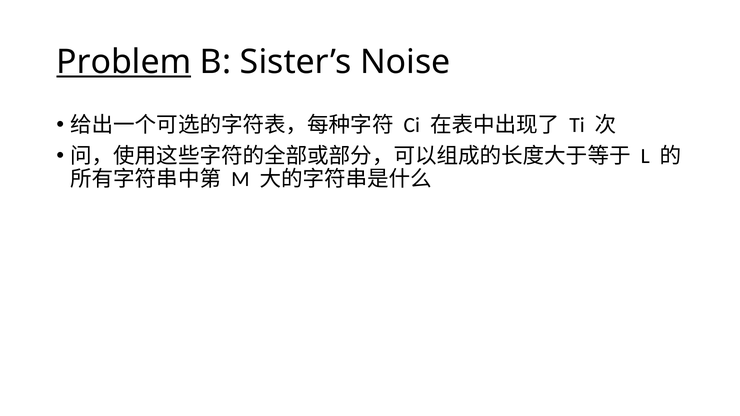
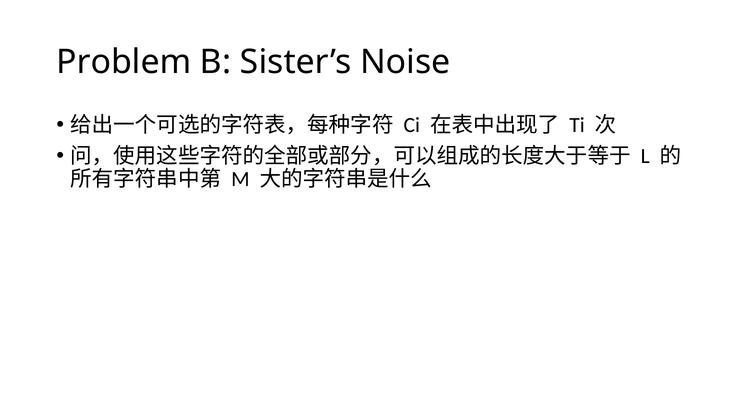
Problem underline: present -> none
